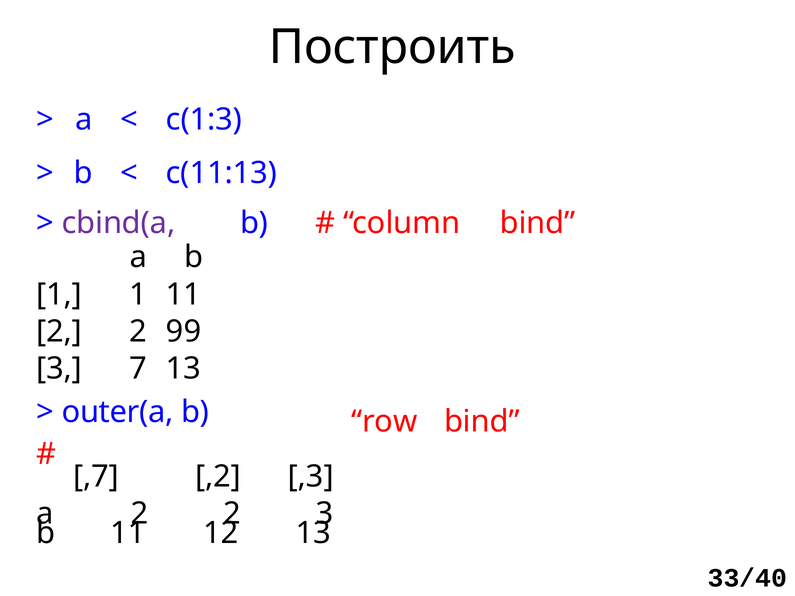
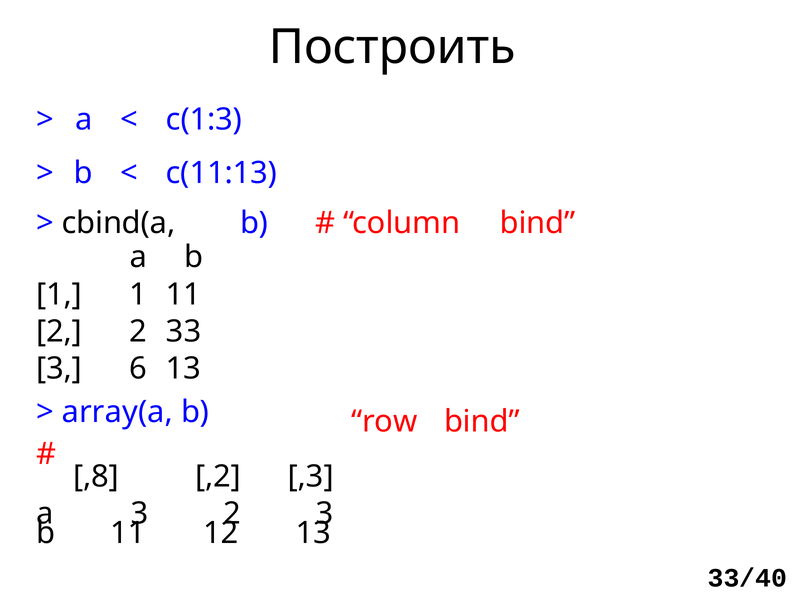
cbind(a colour: purple -> black
99: 99 -> 33
7: 7 -> 6
outer(a: outer(a -> array(a
,7: ,7 -> ,8
2 at (139, 514): 2 -> 3
